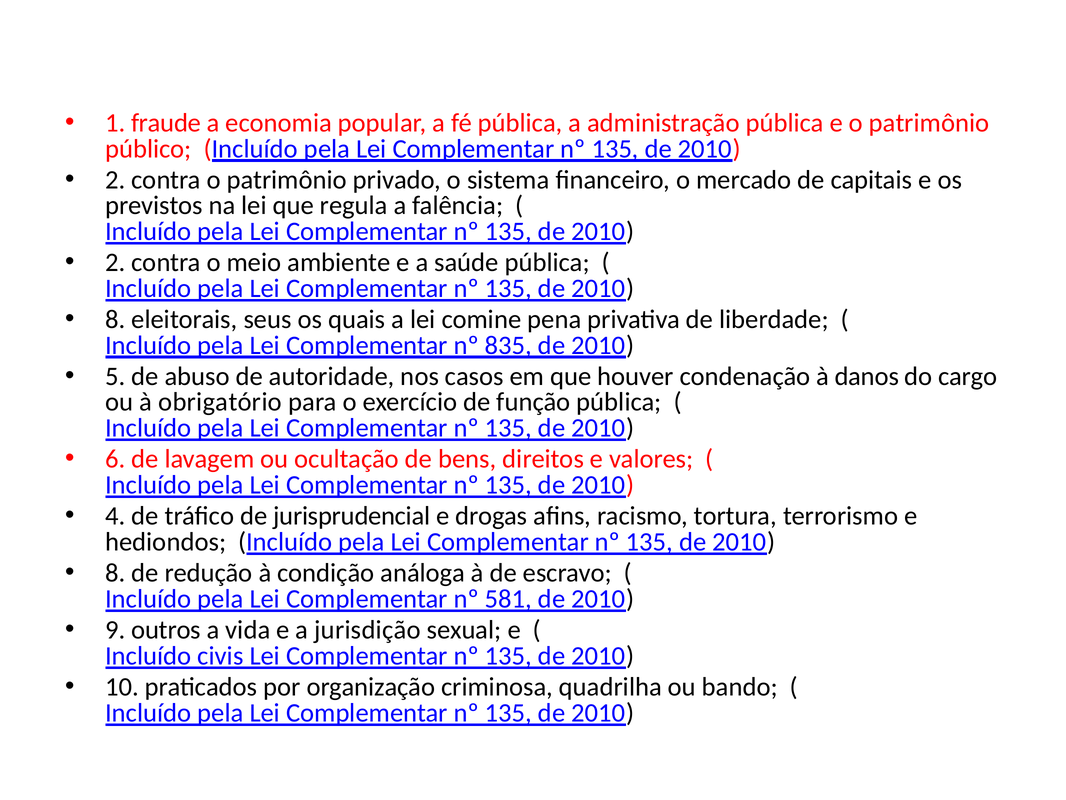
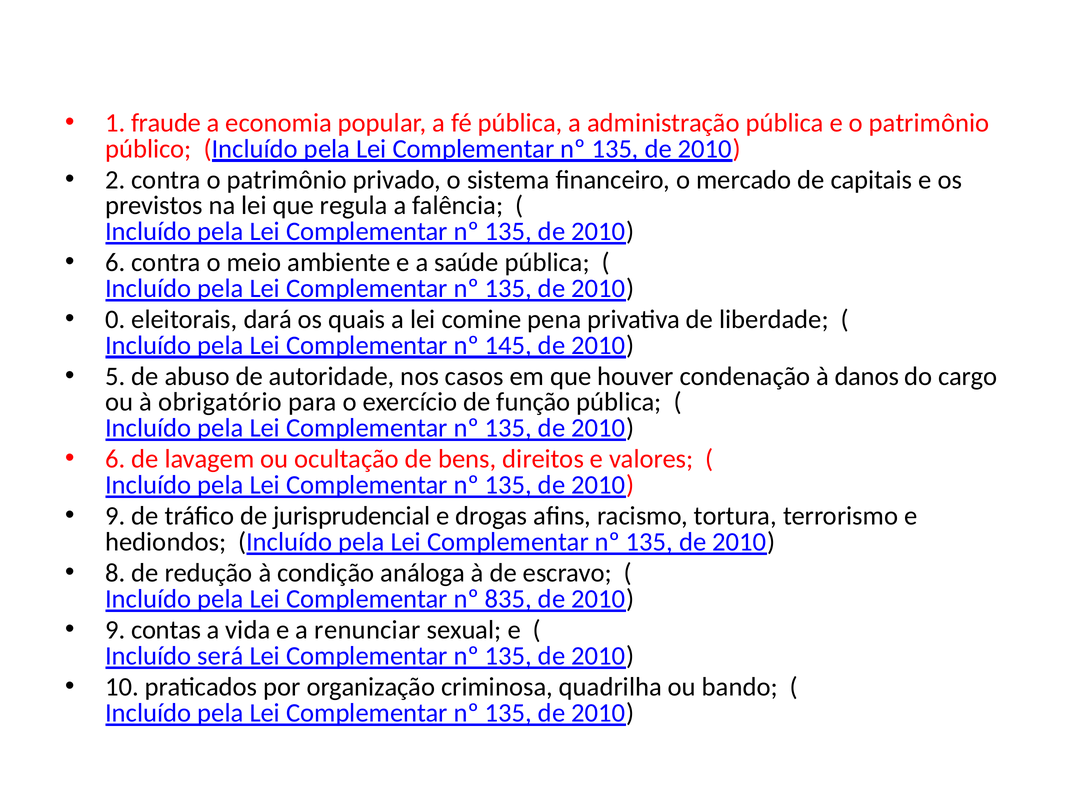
2 at (115, 262): 2 -> 6
8 at (115, 319): 8 -> 0
seus: seus -> dará
835: 835 -> 145
4 at (115, 516): 4 -> 9
581: 581 -> 835
outros: outros -> contas
jurisdição: jurisdição -> renunciar
civis: civis -> será
